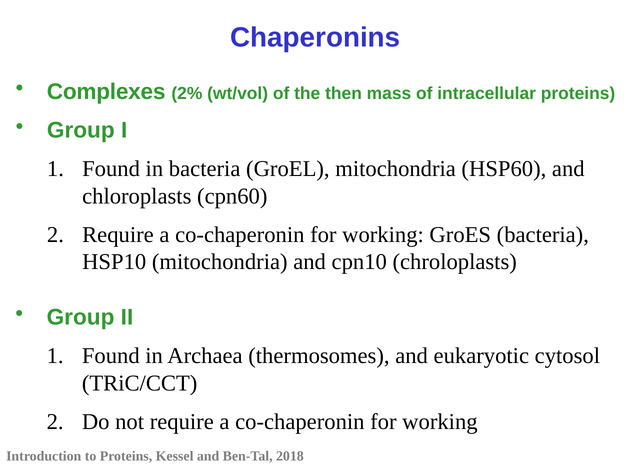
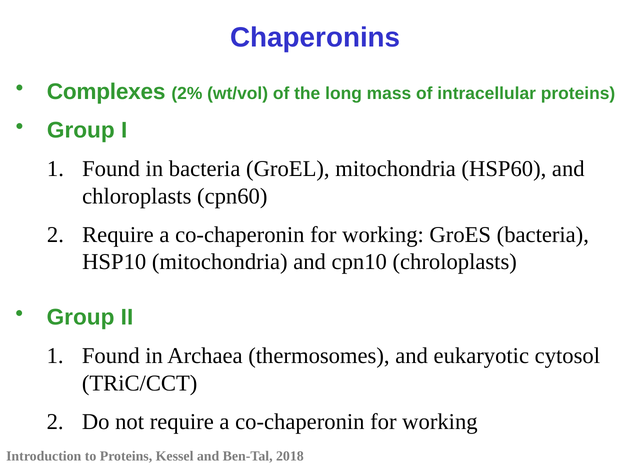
then: then -> long
